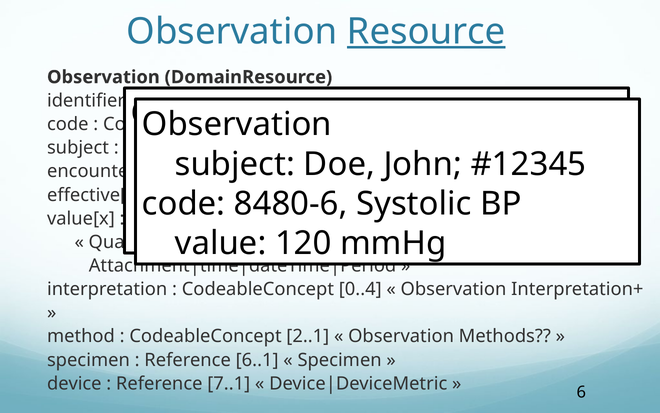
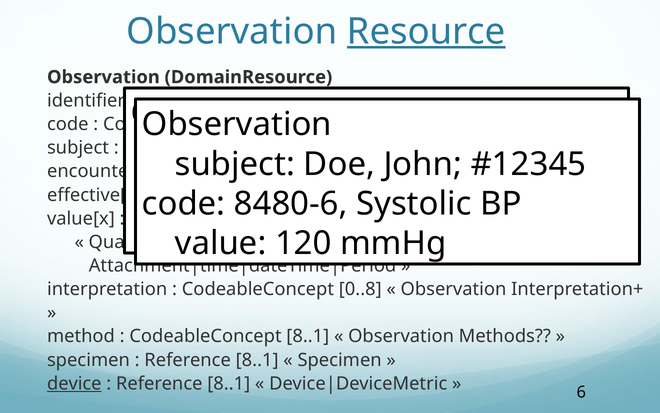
0..4: 0..4 -> 0..8
CodeableConcept 2..1: 2..1 -> 8..1
6..1 at (257, 360): 6..1 -> 8..1
device underline: none -> present
7..1 at (229, 383): 7..1 -> 8..1
